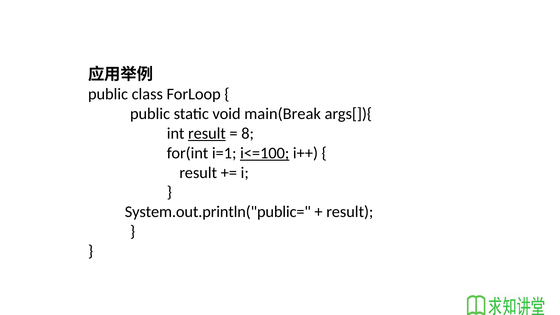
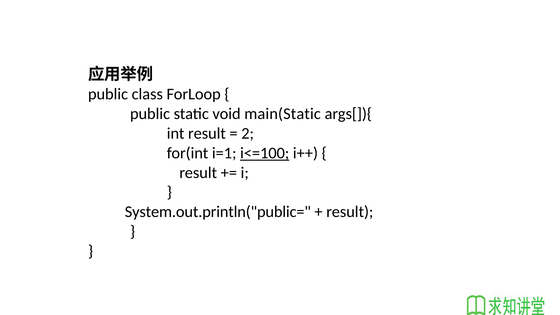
main(Break: main(Break -> main(Static
result at (207, 133) underline: present -> none
8: 8 -> 2
